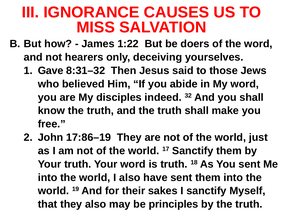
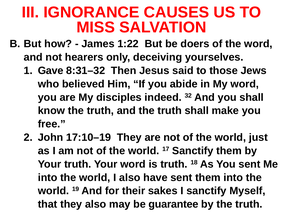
17:86–19: 17:86–19 -> 17:10–19
principles: principles -> guarantee
